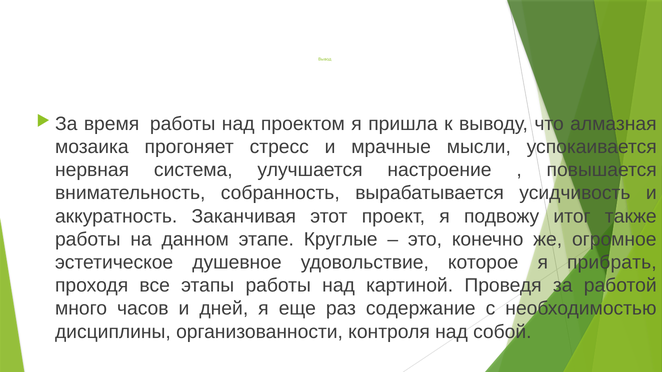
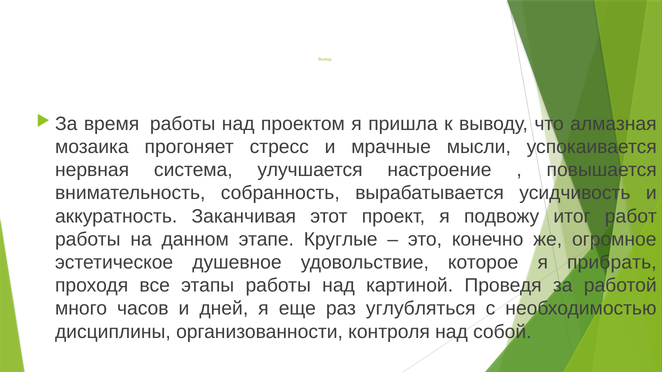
также: также -> работ
содержание: содержание -> углубляться
